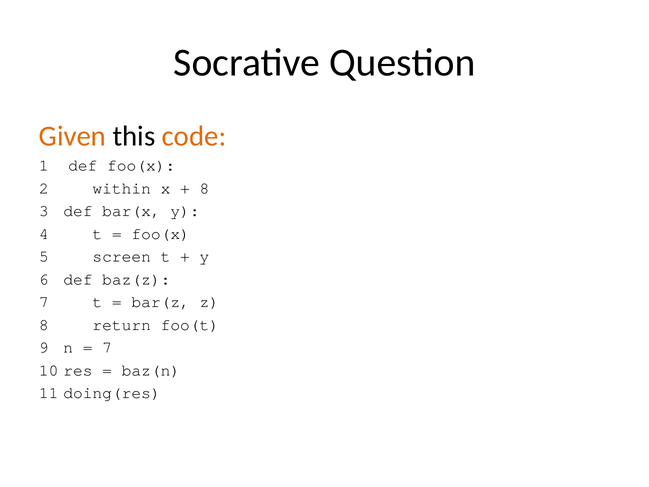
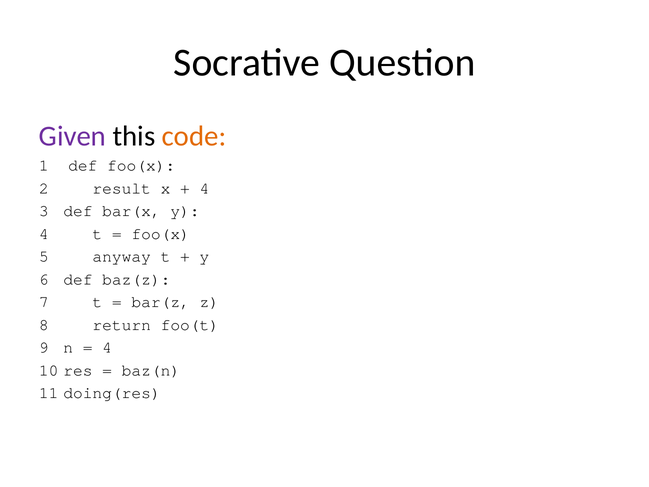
Given colour: orange -> purple
within: within -> result
8 at (204, 188): 8 -> 4
screen: screen -> anyway
7 at (107, 347): 7 -> 4
